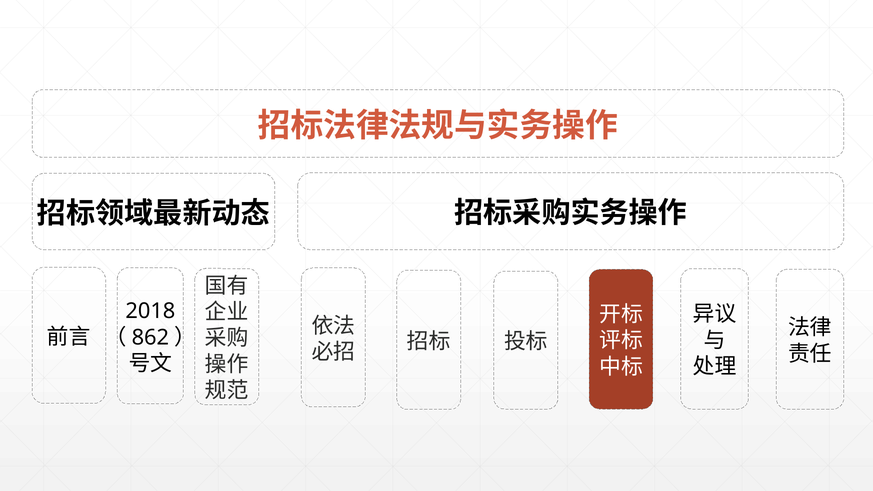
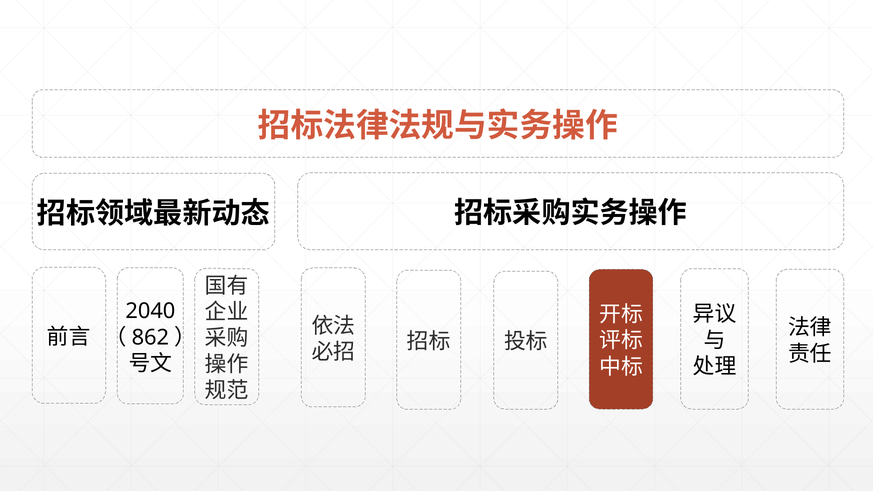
2018: 2018 -> 2040
